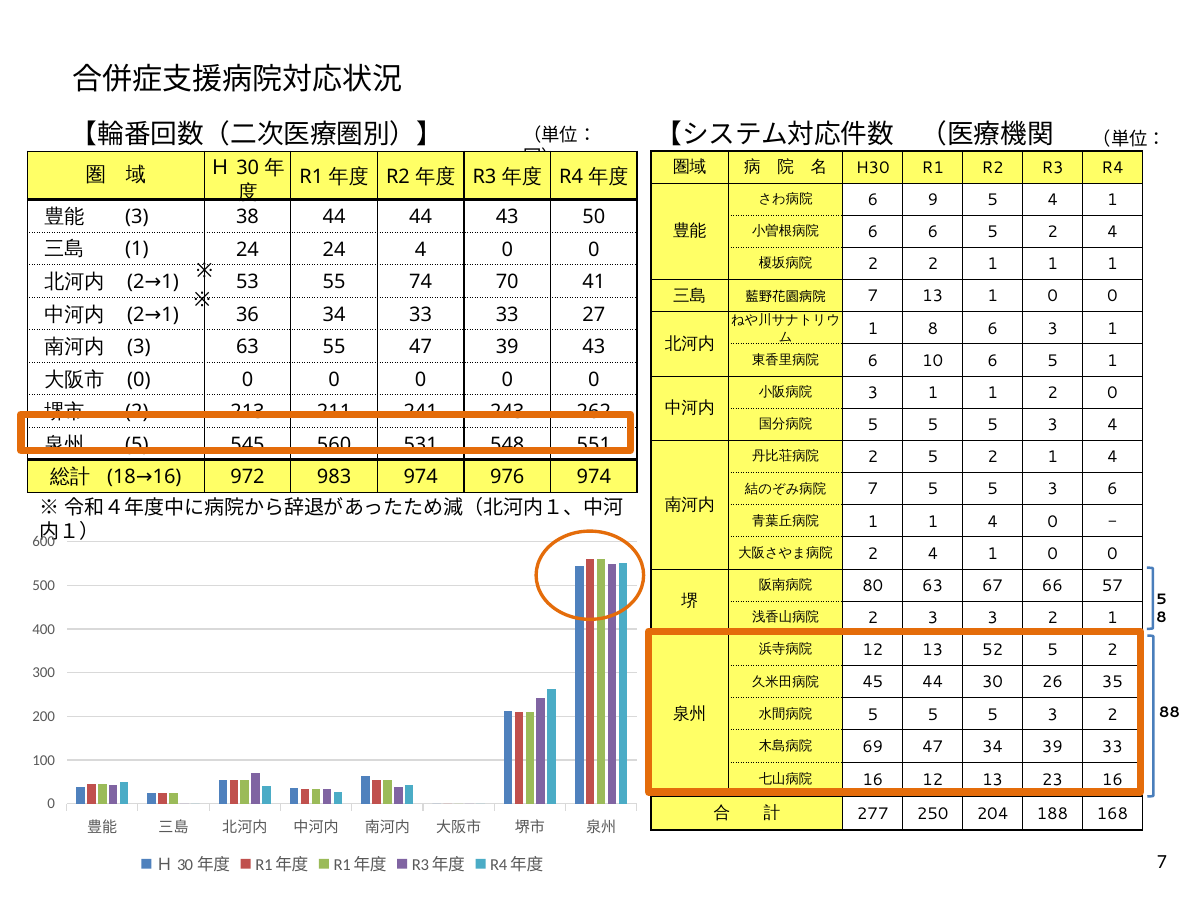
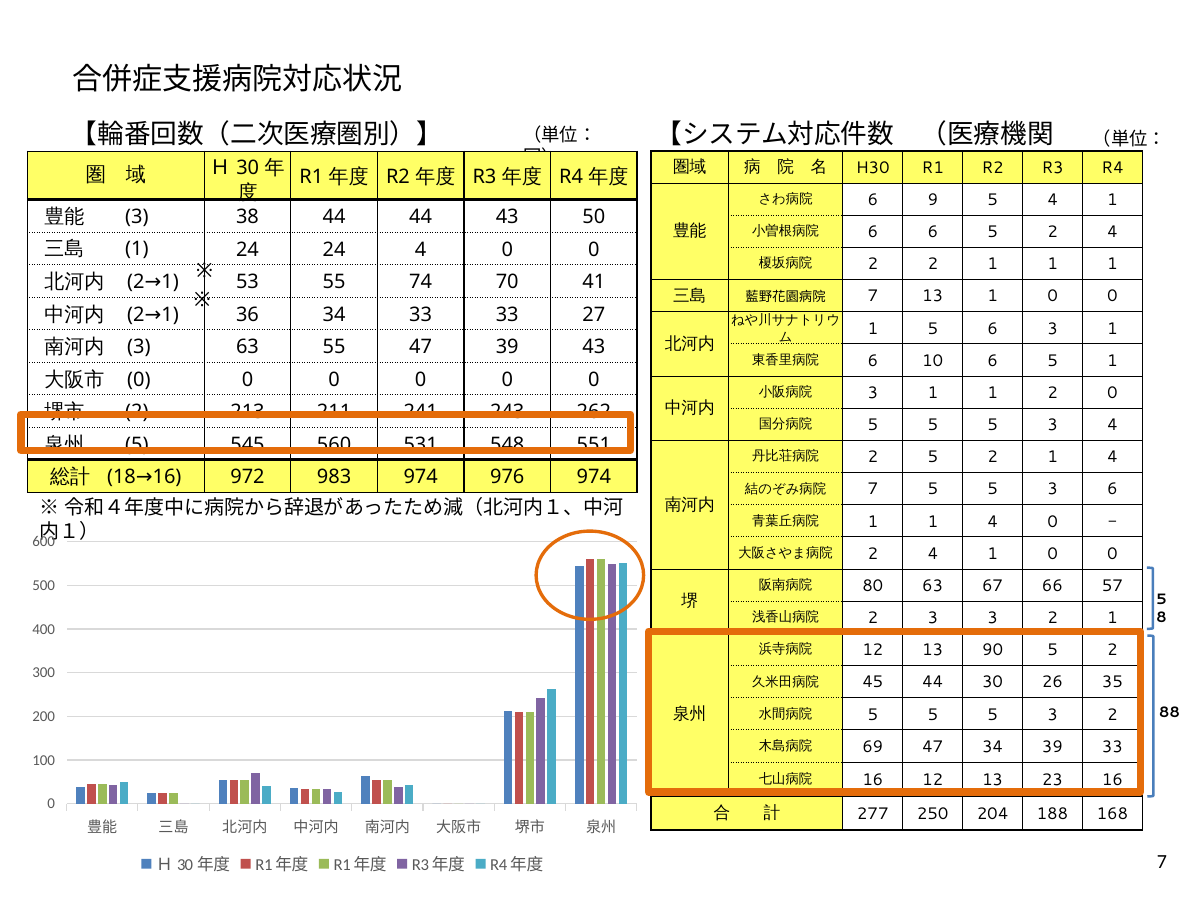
1 8: 8 -> 5
52: 52 -> 90
